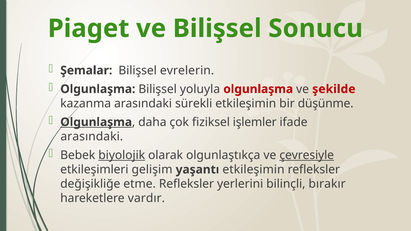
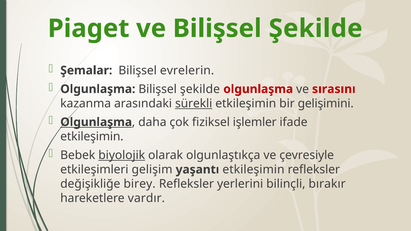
ve Bilişsel Sonucu: Sonucu -> Şekilde
Olgunlaşma Bilişsel yoluyla: yoluyla -> şekilde
şekilde: şekilde -> sırasını
sürekli underline: none -> present
düşünme: düşünme -> gelişimini
arasındaki at (92, 137): arasındaki -> etkileşimin
çevresiyle underline: present -> none
etme: etme -> birey
